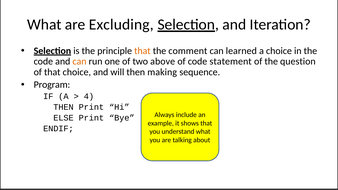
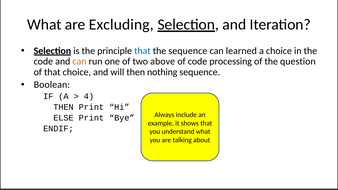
that at (142, 51) colour: orange -> blue
the comment: comment -> sequence
statement: statement -> processing
making: making -> nothing
Program: Program -> Boolean
